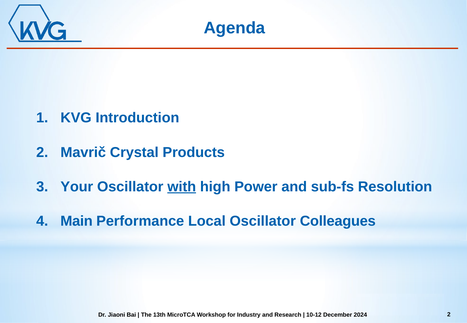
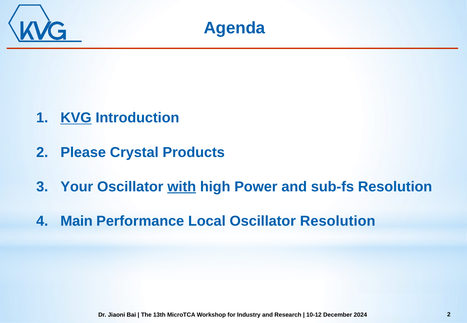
KVG underline: none -> present
Mavrič: Mavrič -> Please
Oscillator Colleagues: Colleagues -> Resolution
